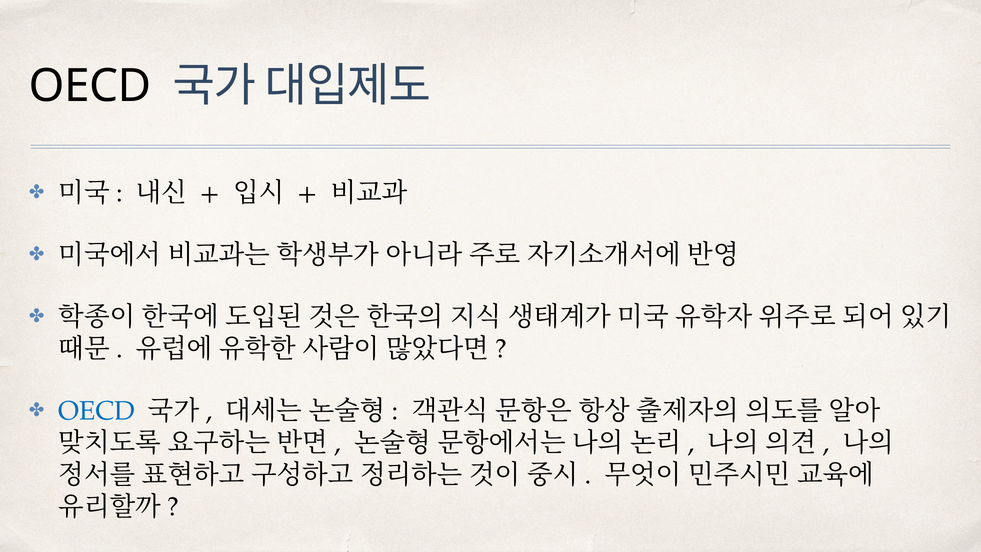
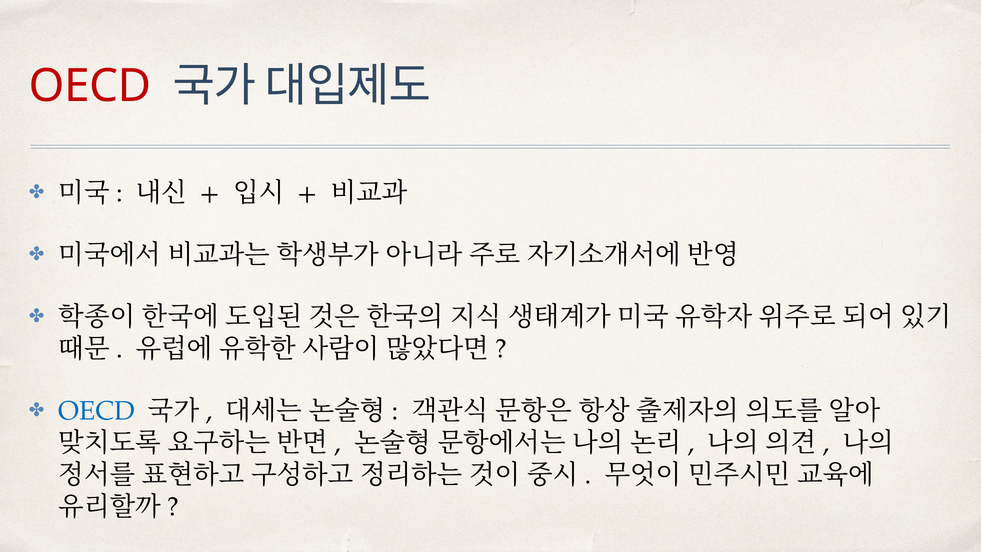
OECD at (90, 86) colour: black -> red
